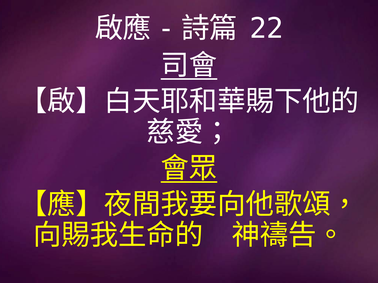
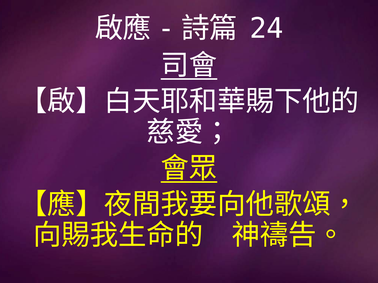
22: 22 -> 24
